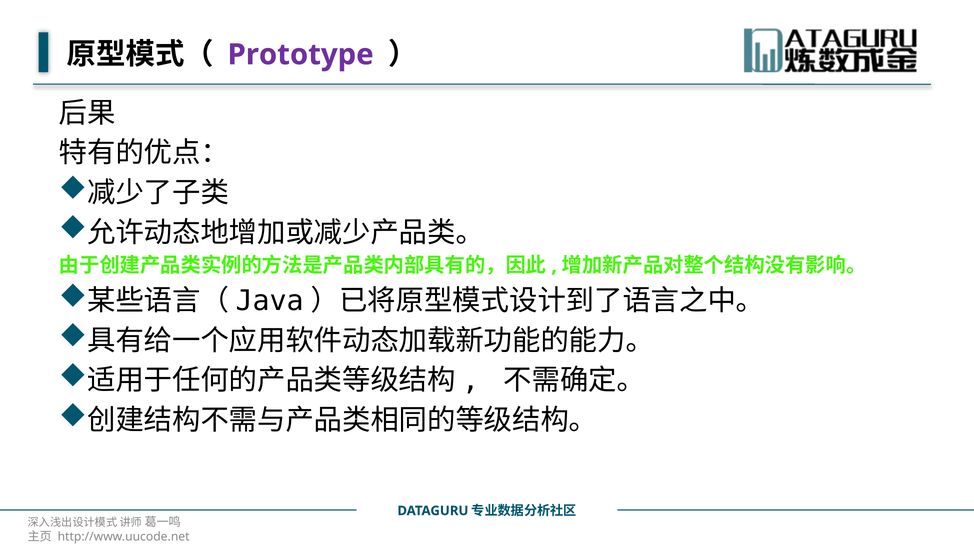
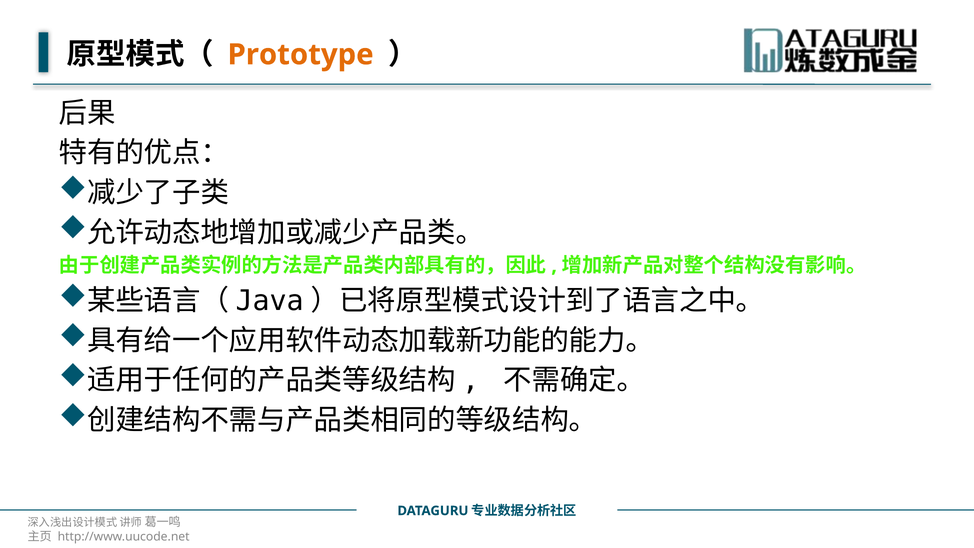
Prototype colour: purple -> orange
